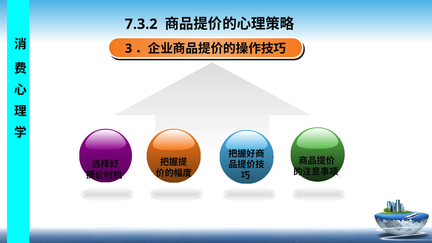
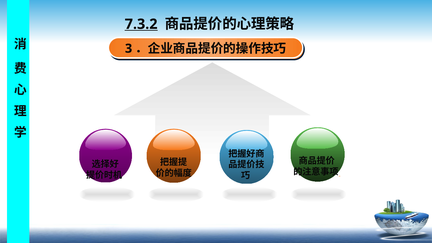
7.3.2 underline: none -> present
